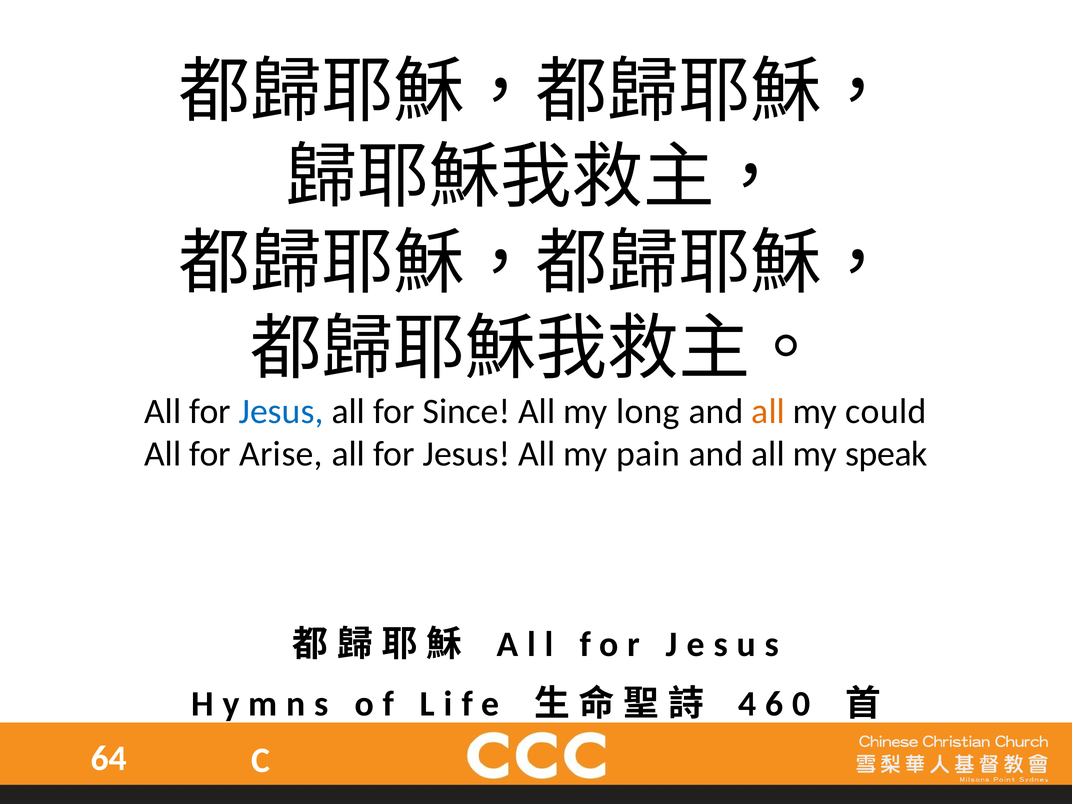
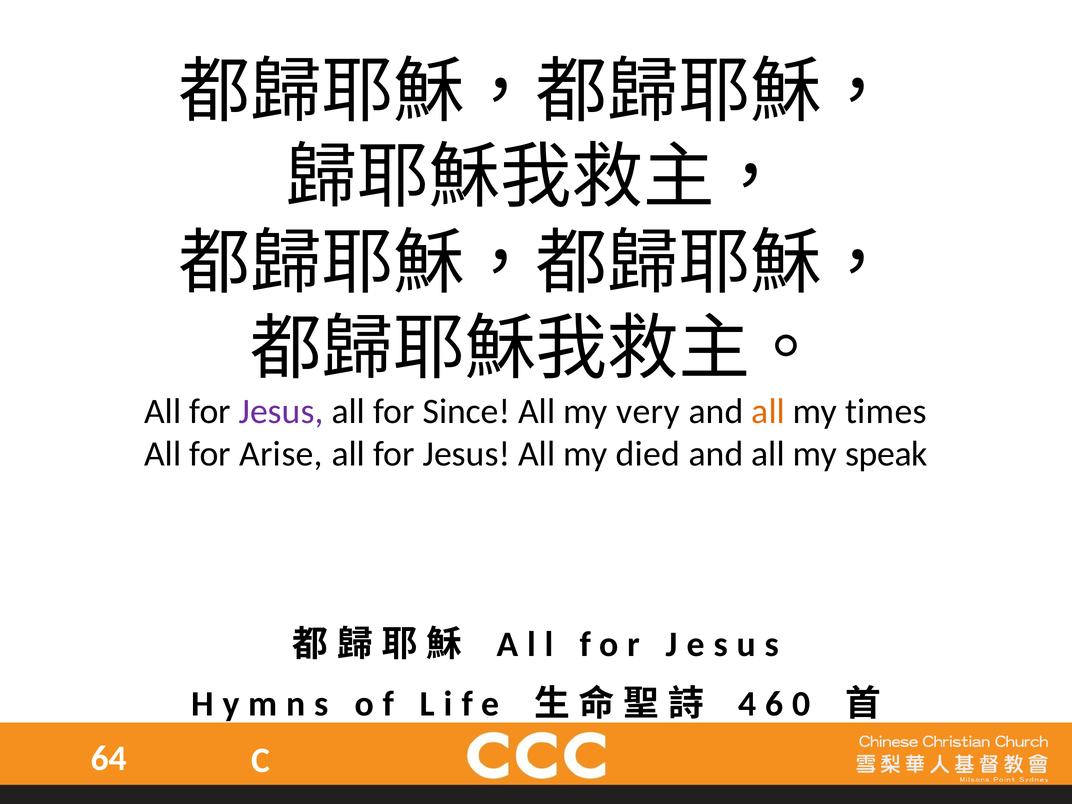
Jesus at (281, 411) colour: blue -> purple
long: long -> very
could: could -> times
pain: pain -> died
